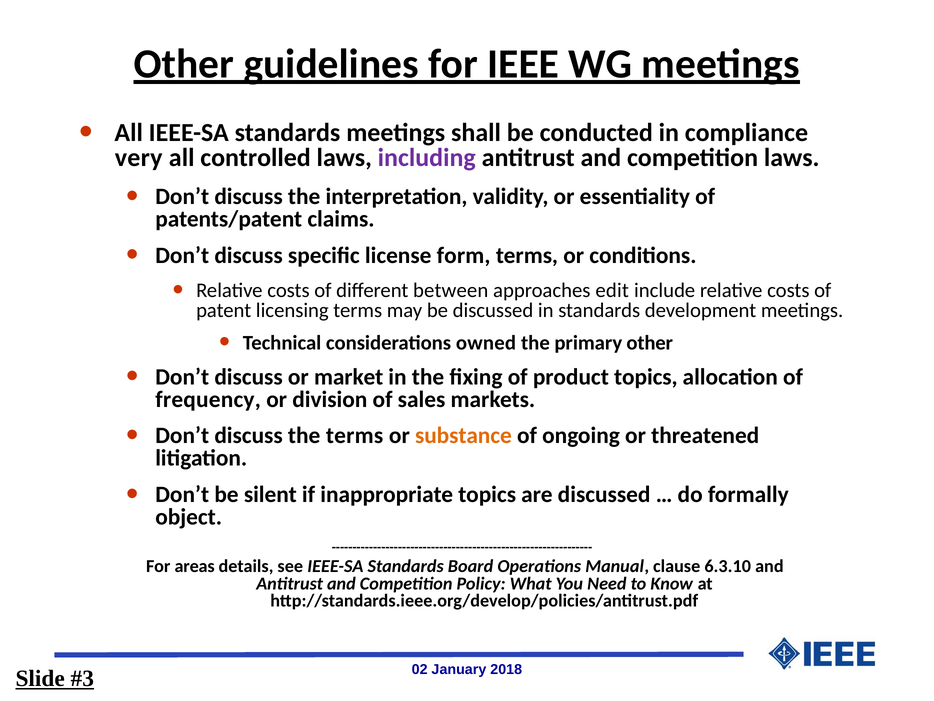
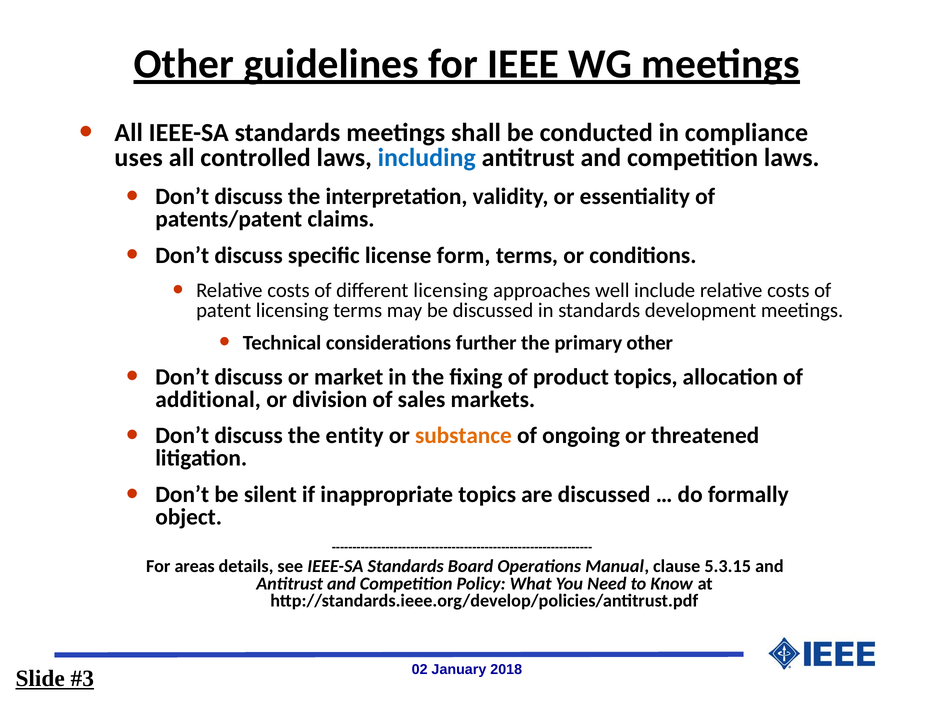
very: very -> uses
including colour: purple -> blue
different between: between -> licensing
edit: edit -> well
owned: owned -> further
frequency: frequency -> additional
the terms: terms -> entity
6.3.10: 6.3.10 -> 5.3.15
